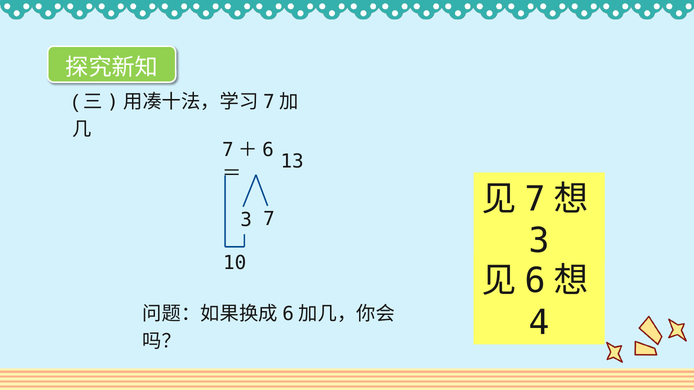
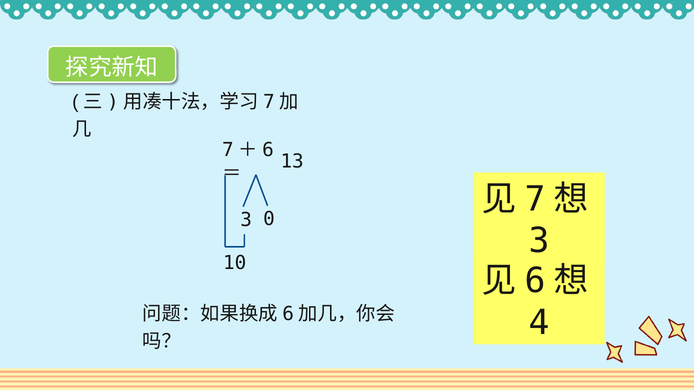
7: 7 -> 0
